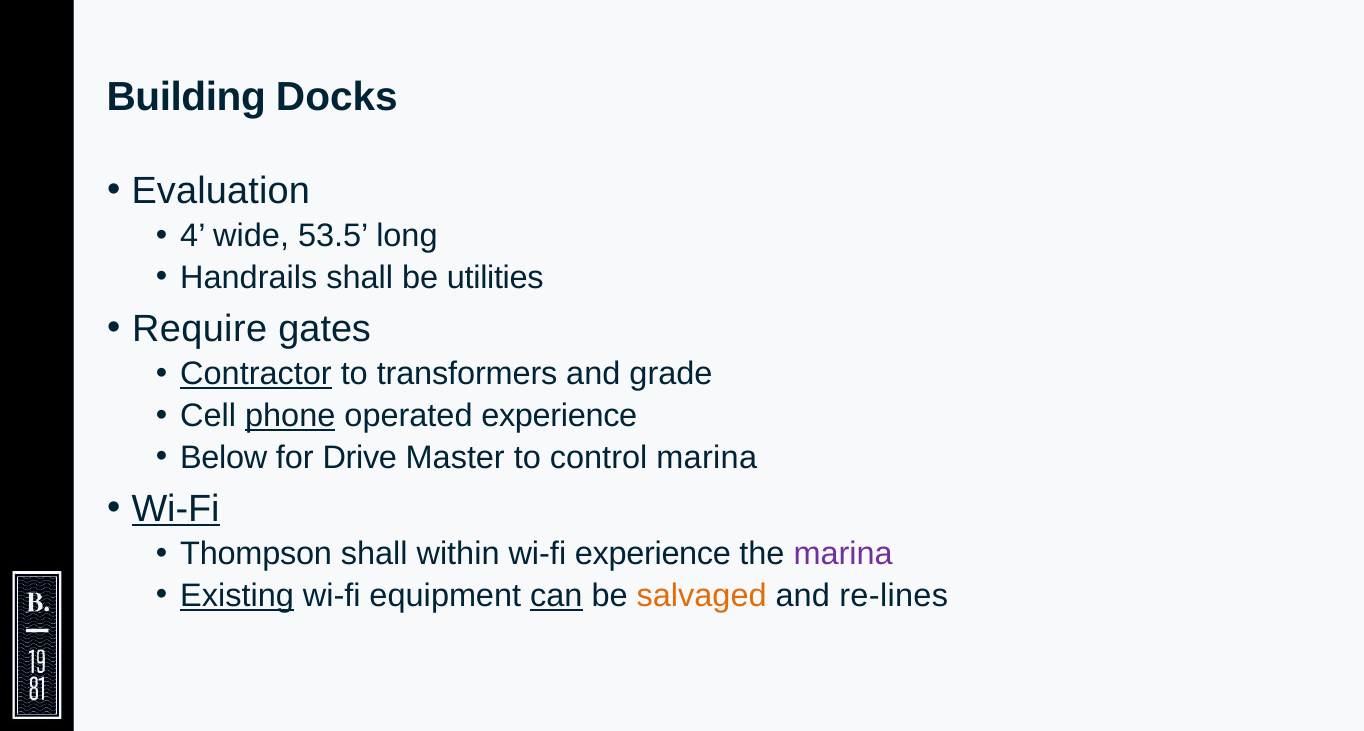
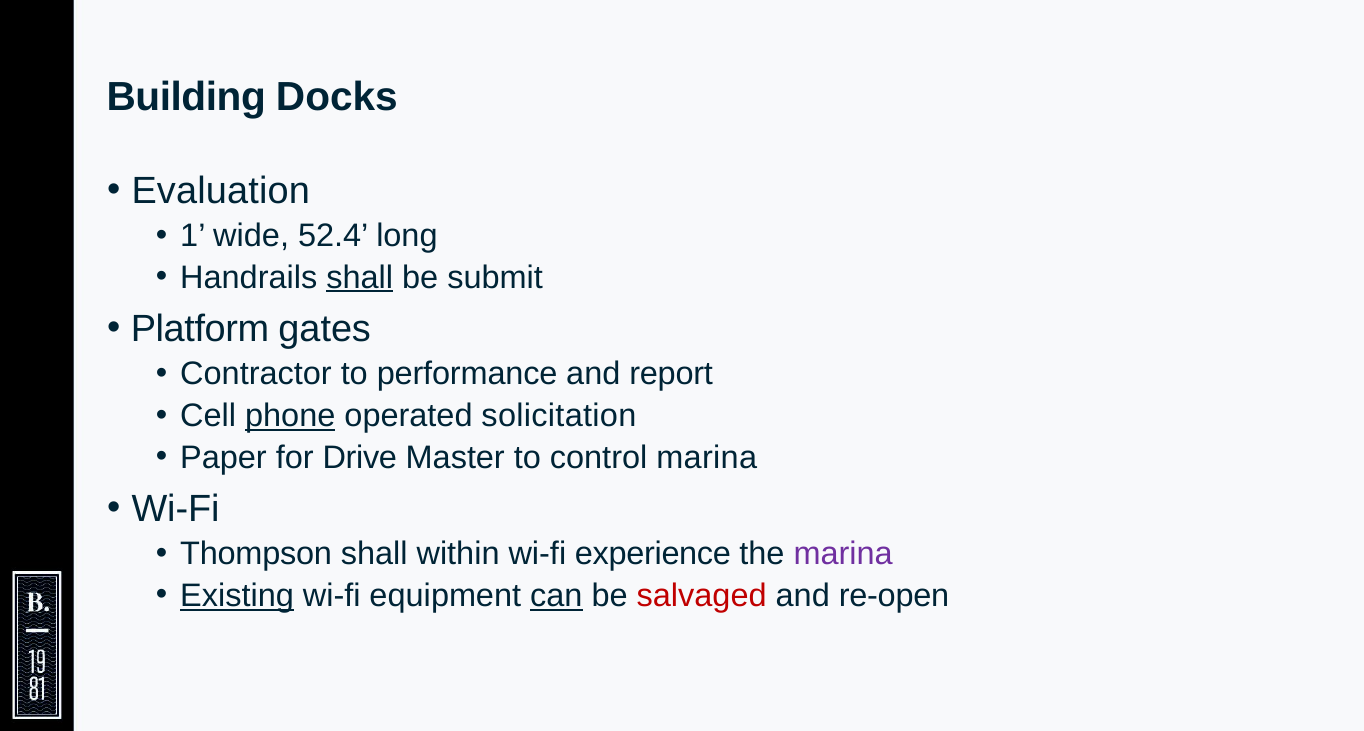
4: 4 -> 1
53.5: 53.5 -> 52.4
shall at (360, 277) underline: none -> present
utilities: utilities -> submit
Require: Require -> Platform
Contractor underline: present -> none
transformers: transformers -> performance
grade: grade -> report
operated experience: experience -> solicitation
Below: Below -> Paper
Wi-Fi at (176, 509) underline: present -> none
salvaged colour: orange -> red
re-lines: re-lines -> re-open
